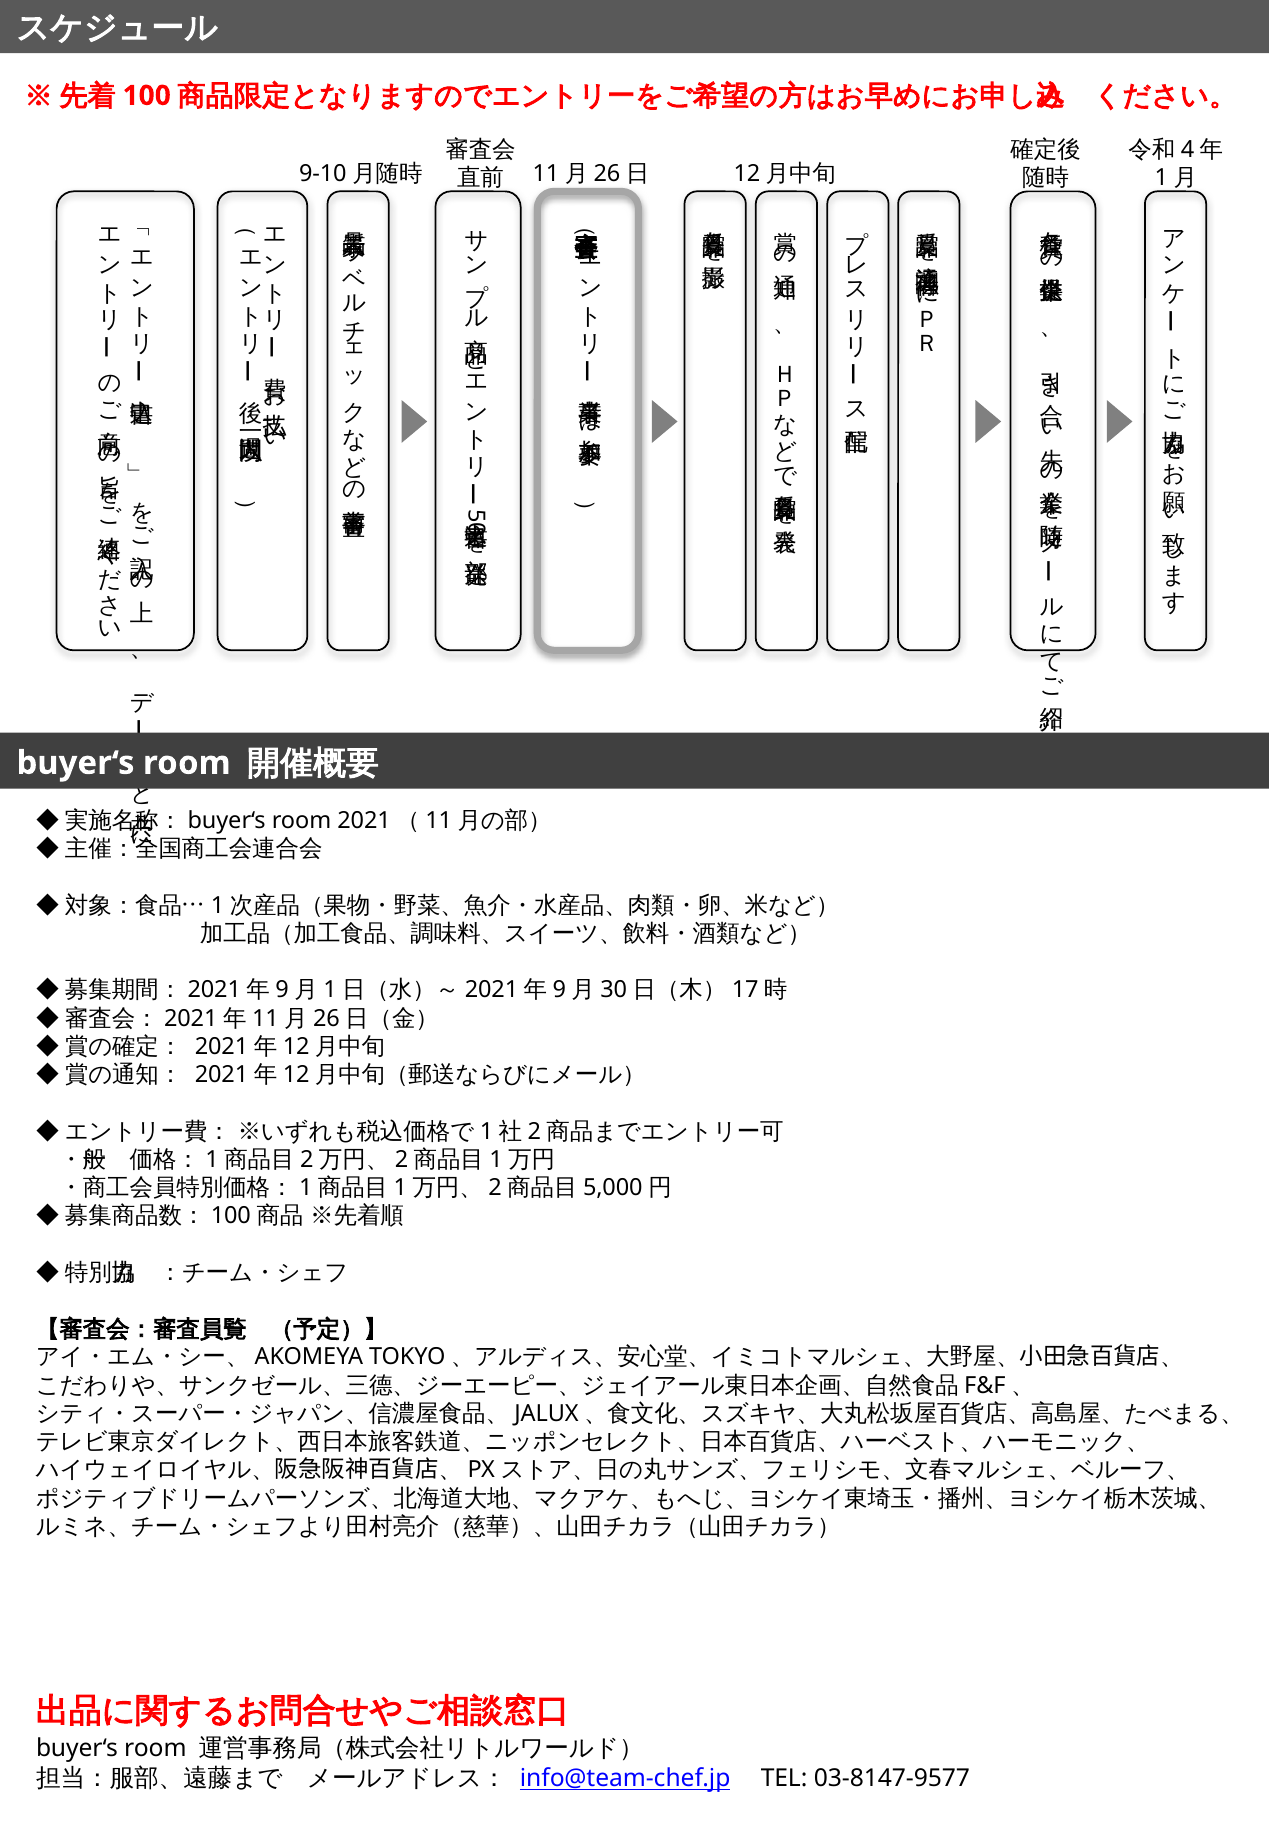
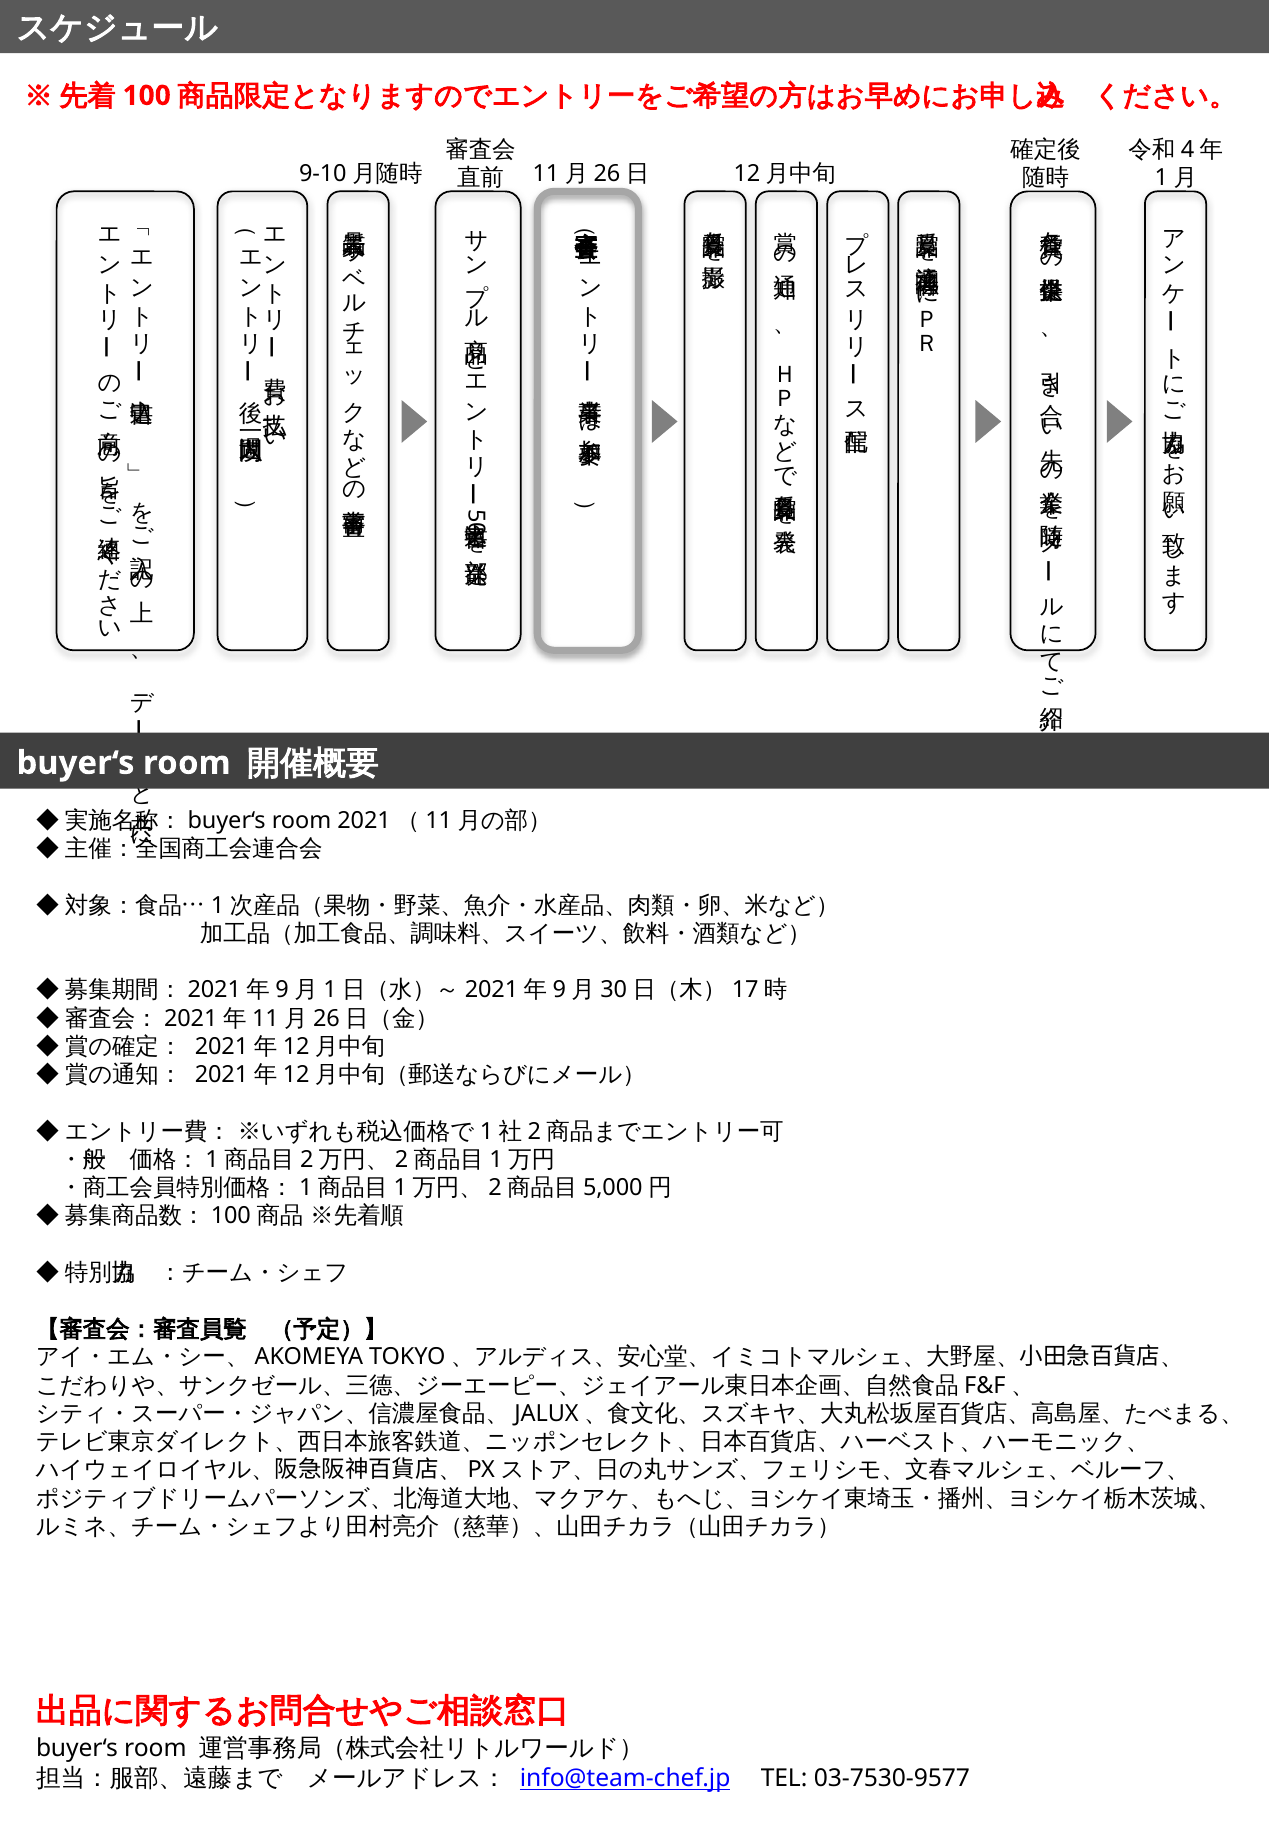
03-8147-9577: 03-8147-9577 -> 03-7530-9577
